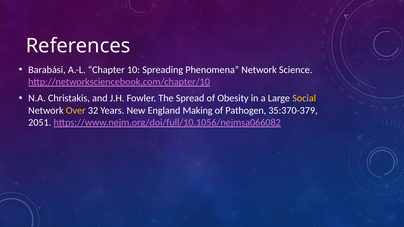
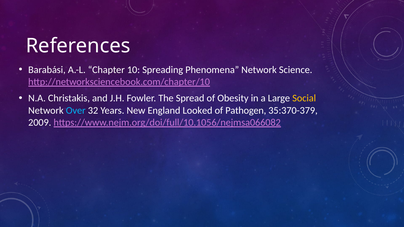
Over colour: yellow -> light blue
Making: Making -> Looked
2051: 2051 -> 2009
